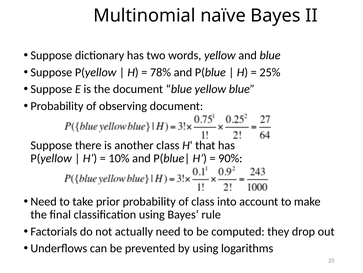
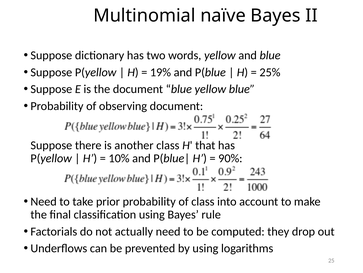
78%: 78% -> 19%
